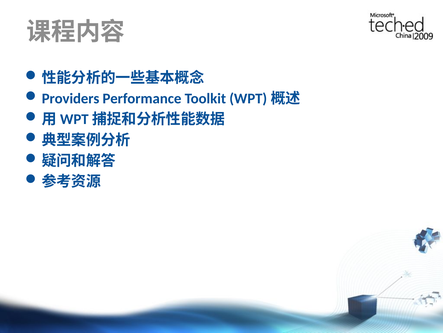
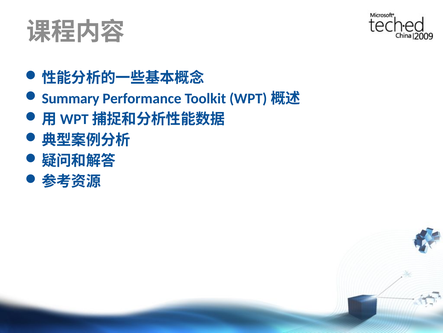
Providers: Providers -> Summary
